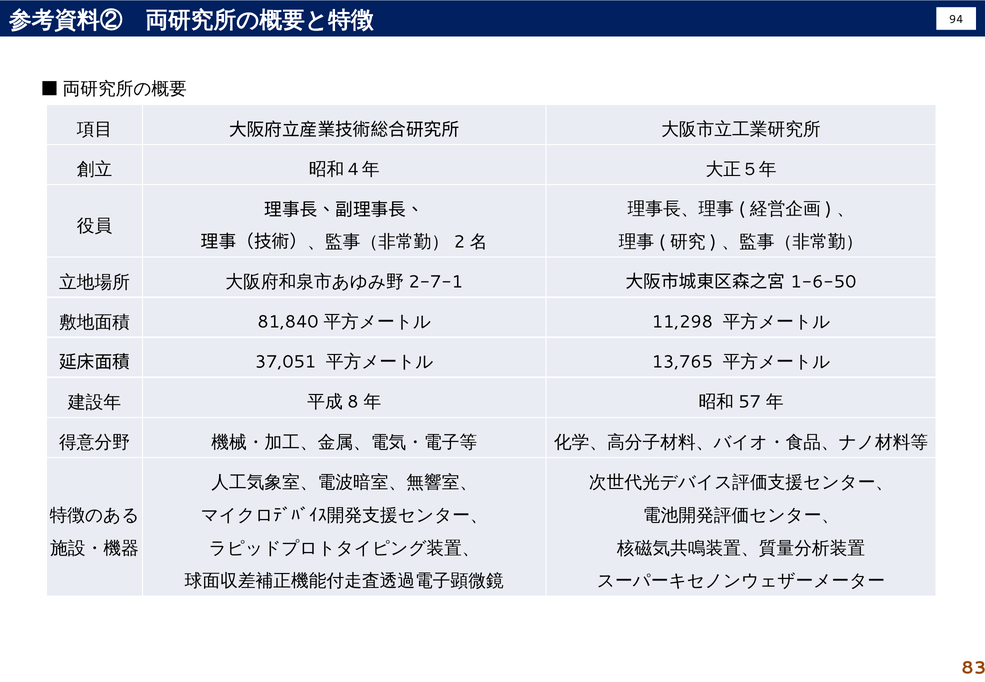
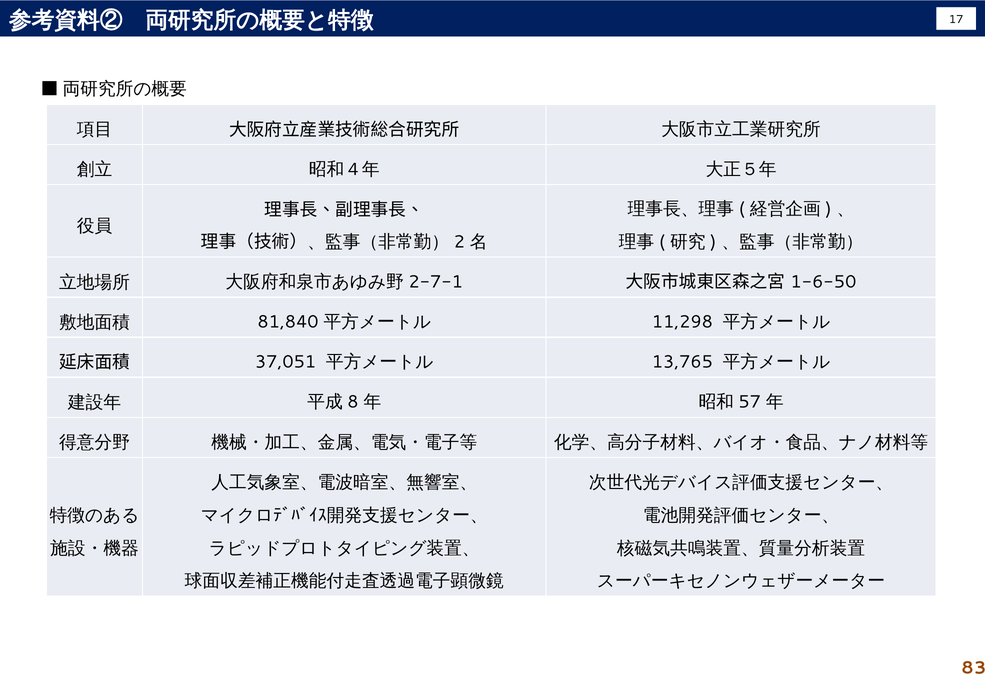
94: 94 -> 17
